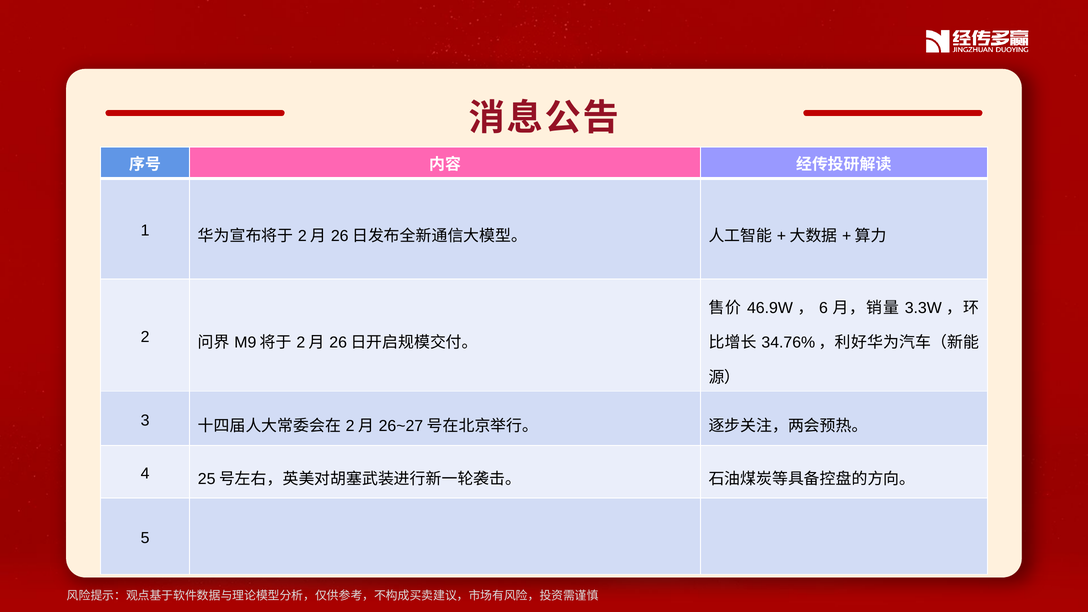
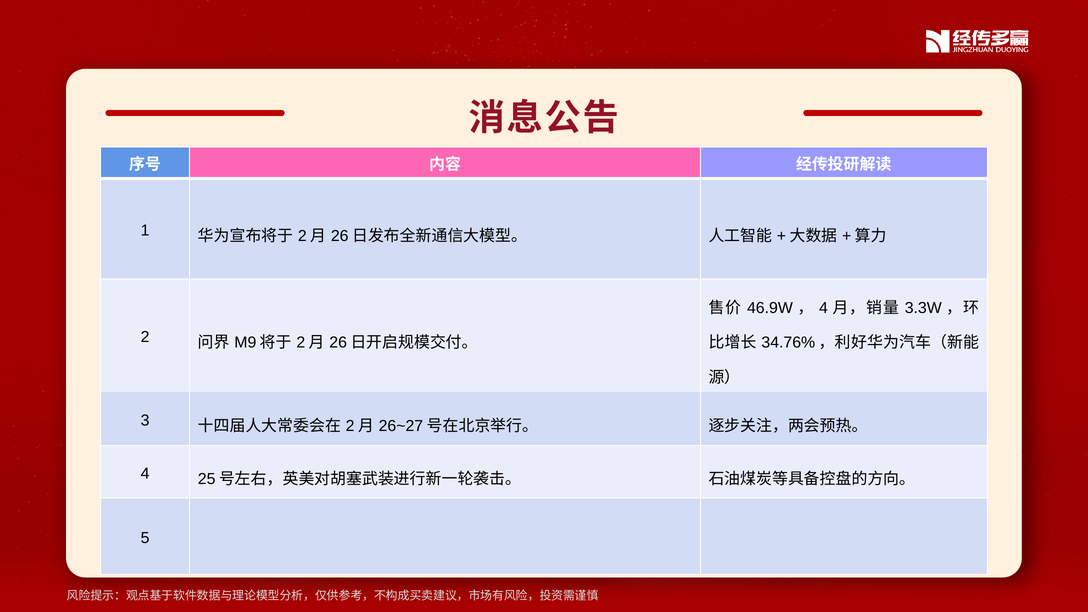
6 at (824, 308): 6 -> 4
